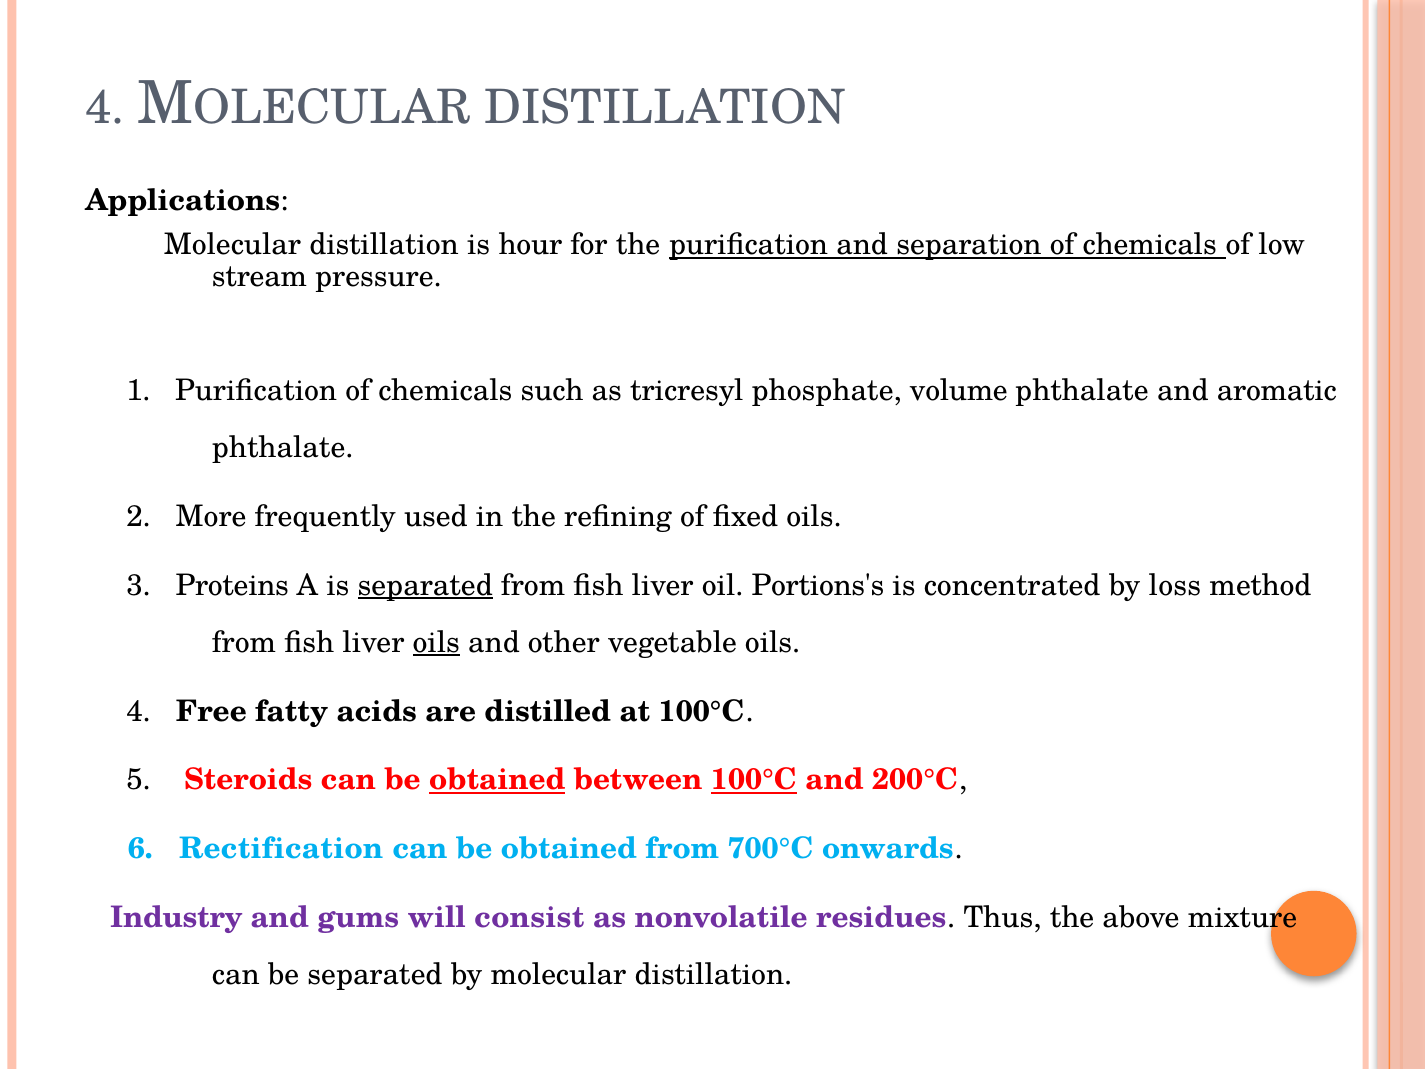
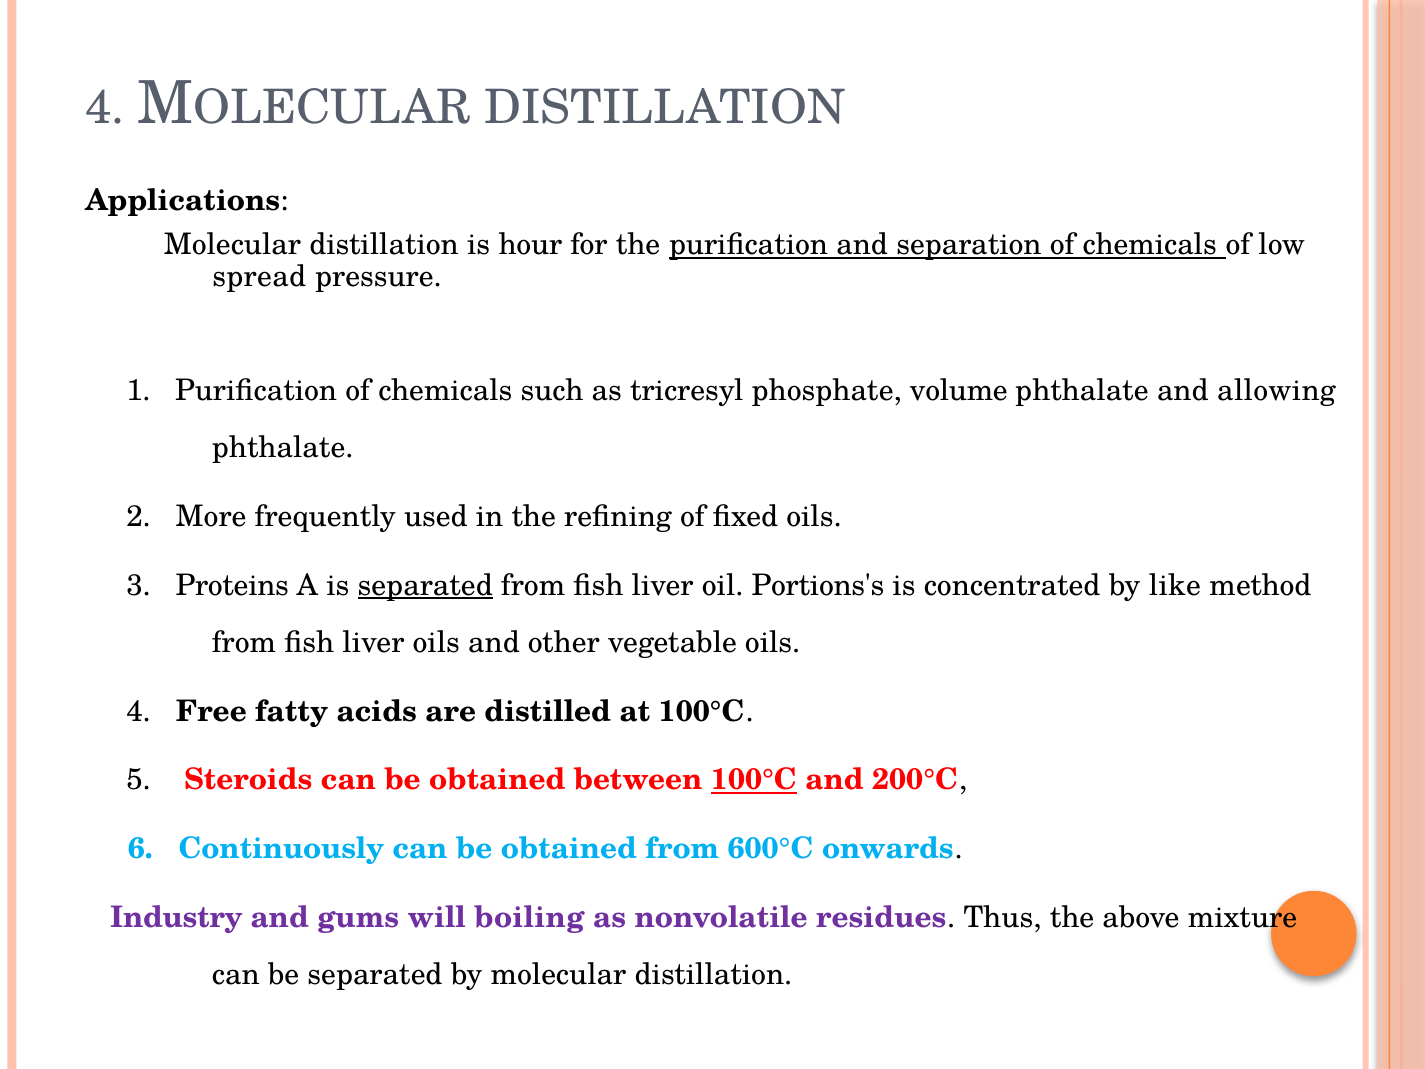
stream: stream -> spread
aromatic: aromatic -> allowing
loss: loss -> like
oils at (436, 642) underline: present -> none
obtained at (497, 780) underline: present -> none
Rectification: Rectification -> Continuously
700°C: 700°C -> 600°C
consist: consist -> boiling
